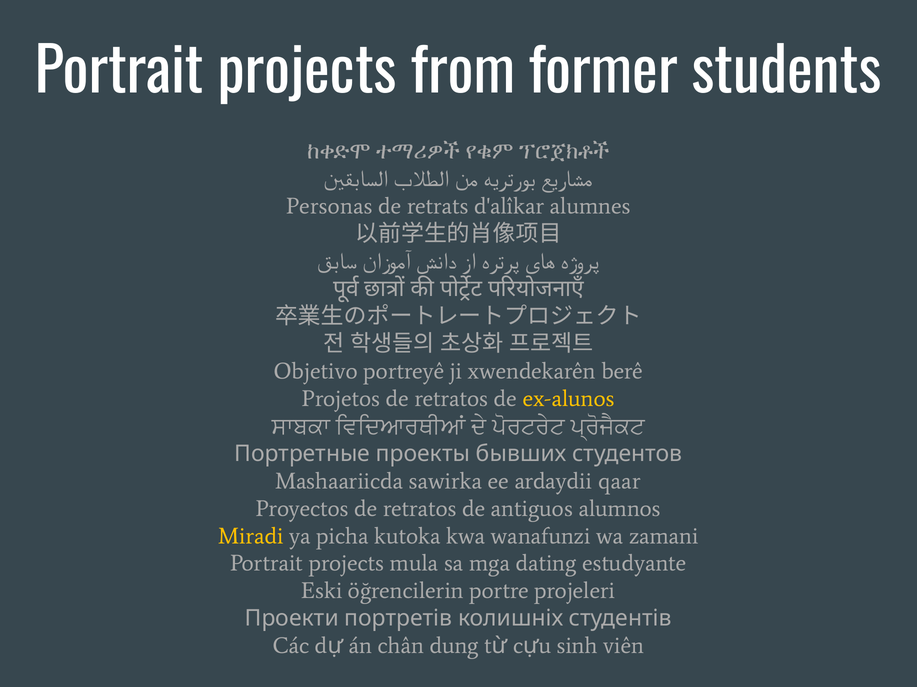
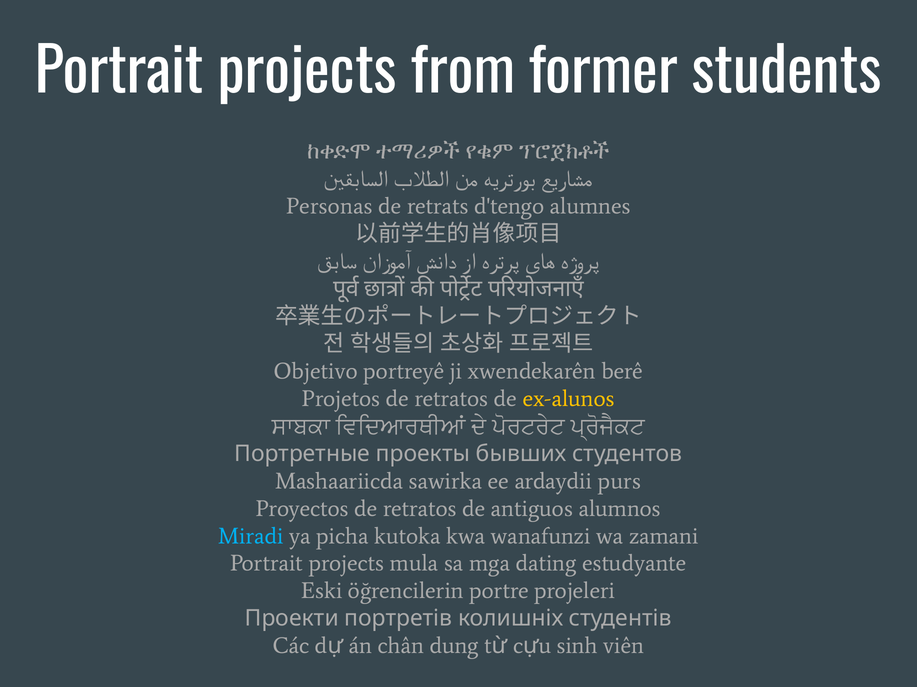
d'alîkar: d'alîkar -> d'tengo
qaar: qaar -> purs
Miradi colour: yellow -> light blue
